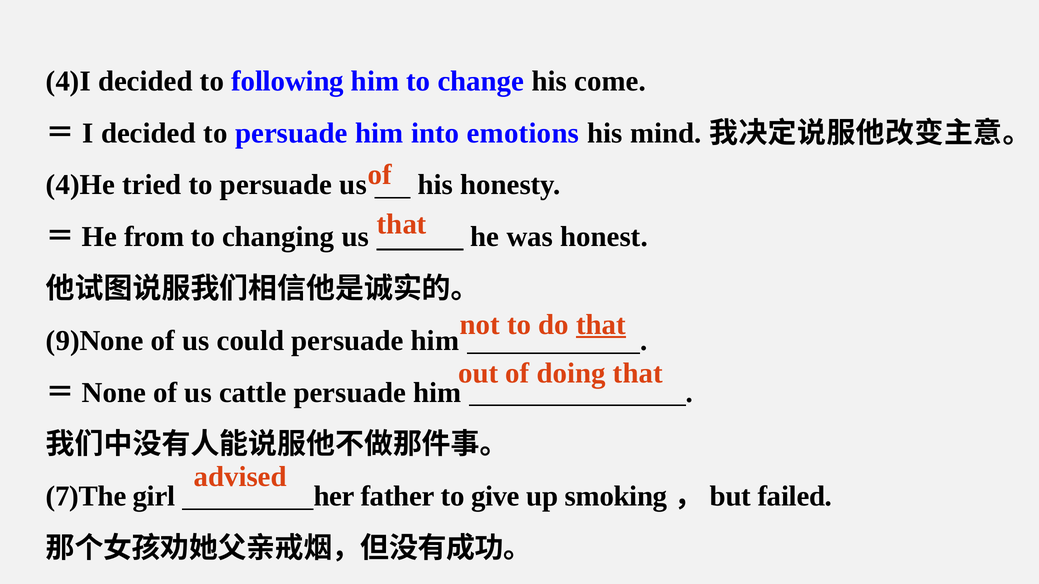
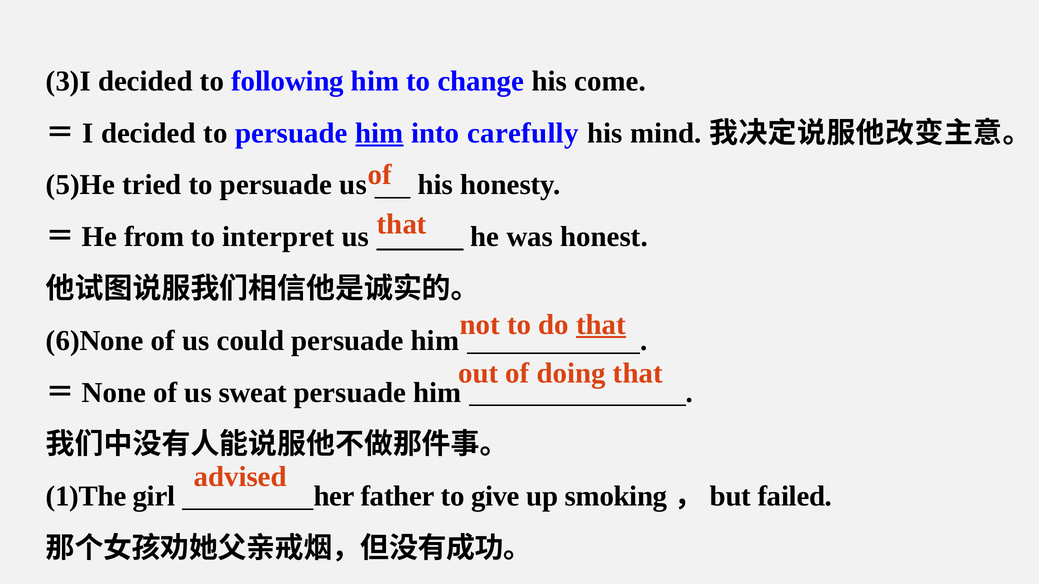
4)I: 4)I -> 3)I
him at (379, 133) underline: none -> present
emotions: emotions -> carefully
4)He: 4)He -> 5)He
changing: changing -> interpret
9)None: 9)None -> 6)None
cattle: cattle -> sweat
7)The: 7)The -> 1)The
